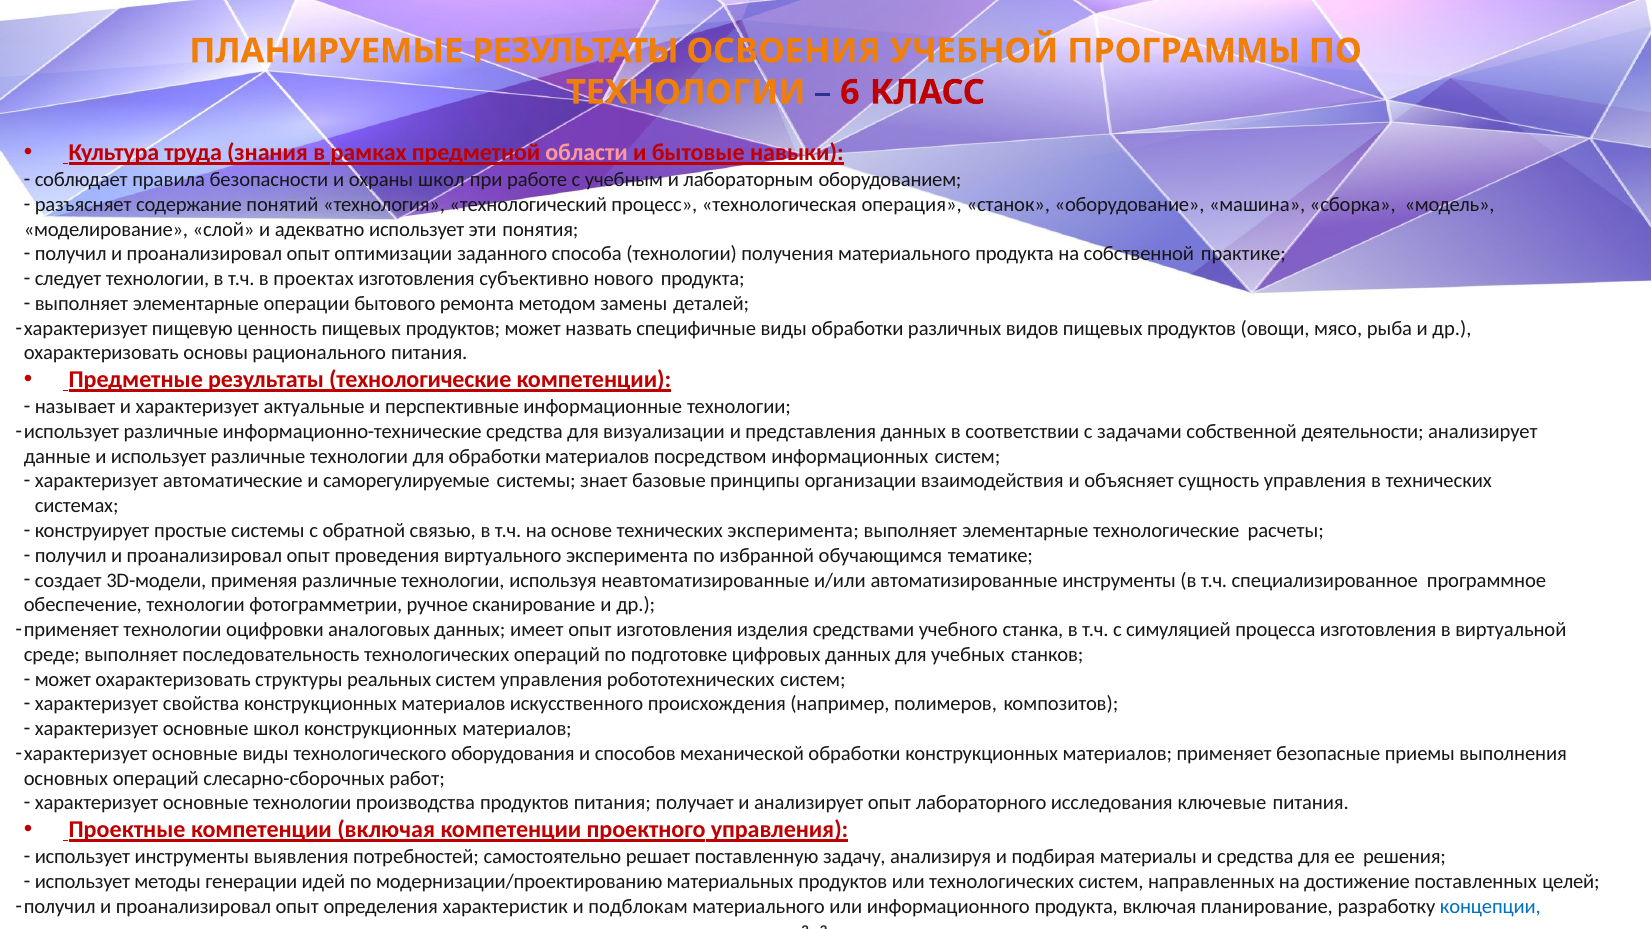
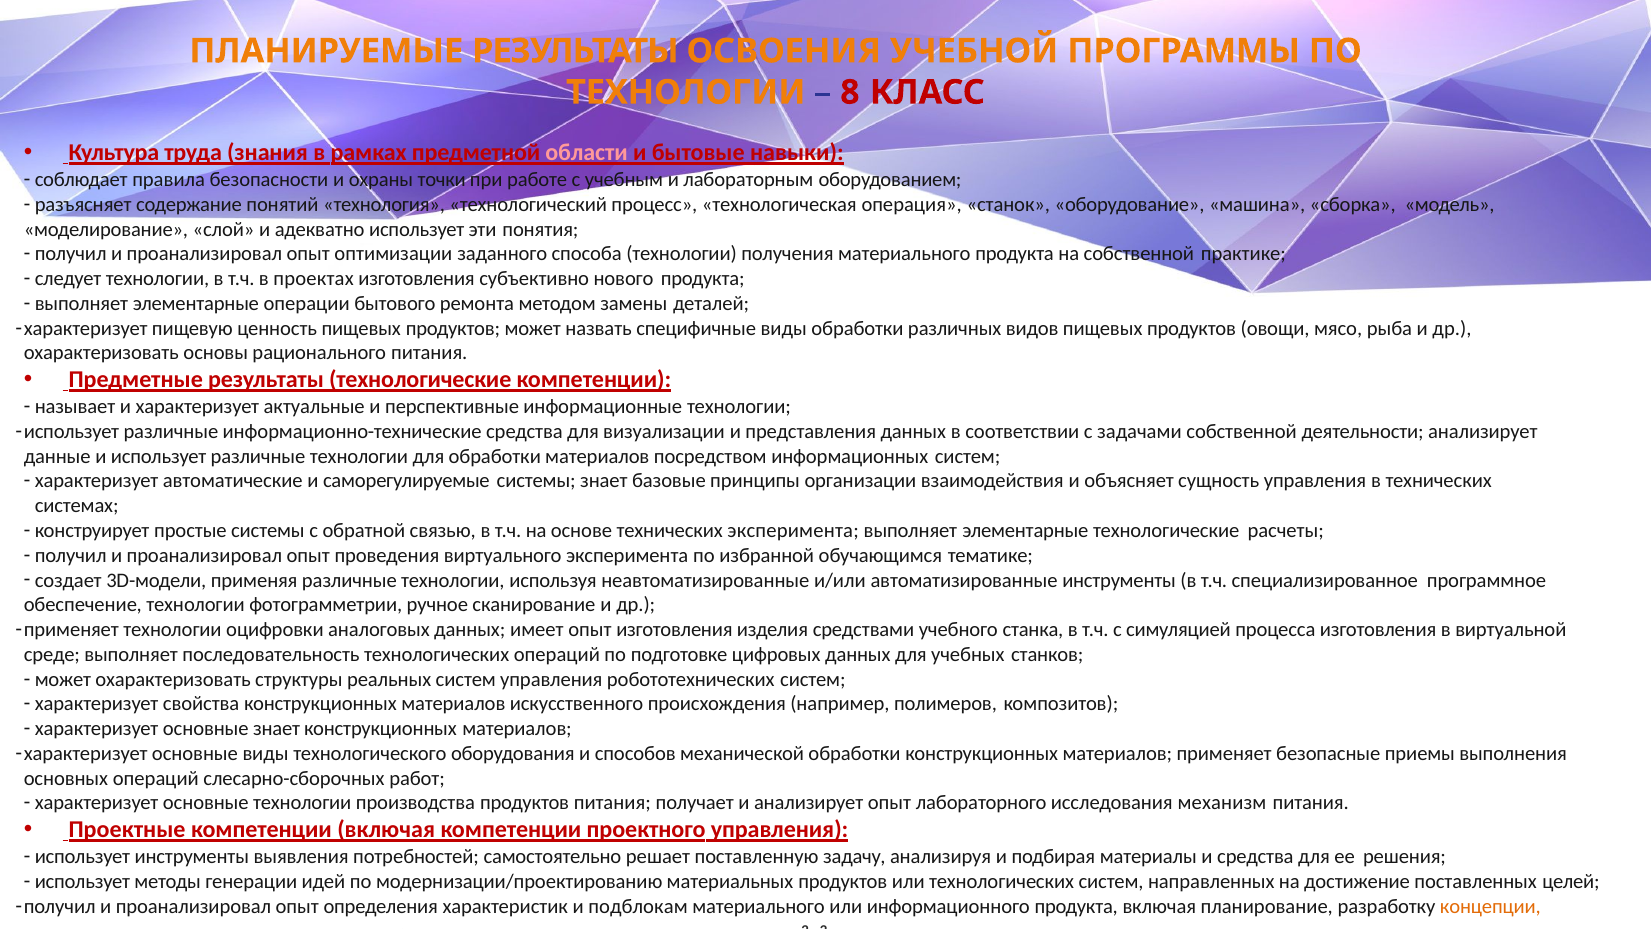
6: 6 -> 8
охраны школ: школ -> точки
основные школ: школ -> знает
ключевые: ключевые -> механизм
концепции colour: blue -> orange
